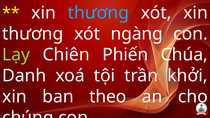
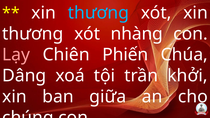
ngàng: ngàng -> nhàng
Lạy colour: light green -> pink
Danh: Danh -> Dâng
theo: theo -> giữa
